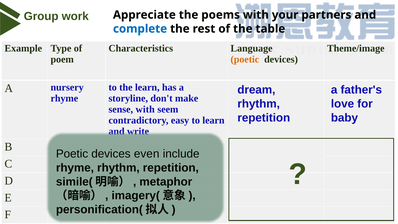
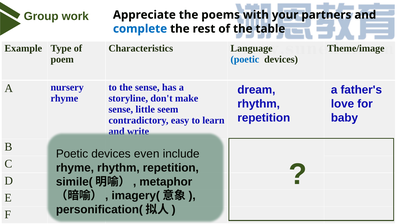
poetic at (245, 59) colour: orange -> blue
the learn: learn -> sense
sense with: with -> little
